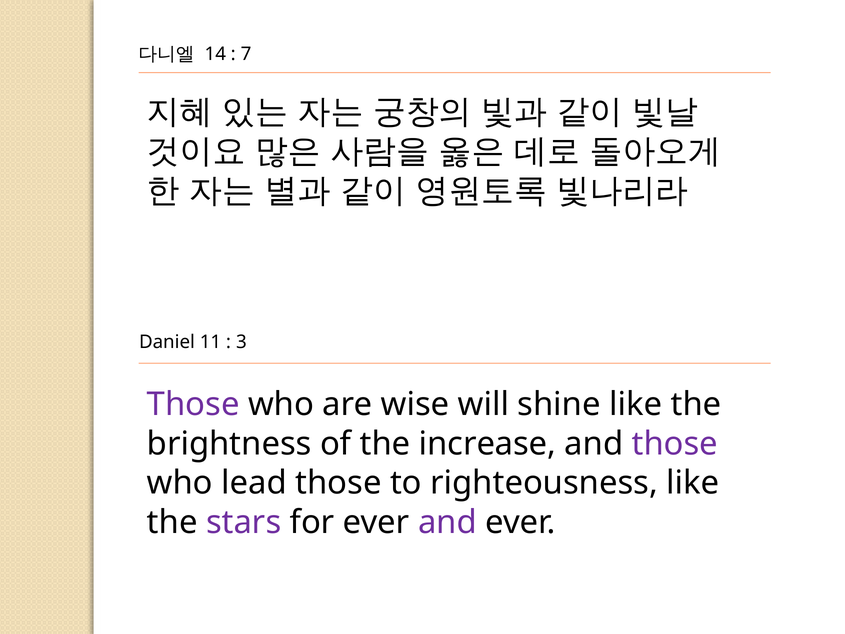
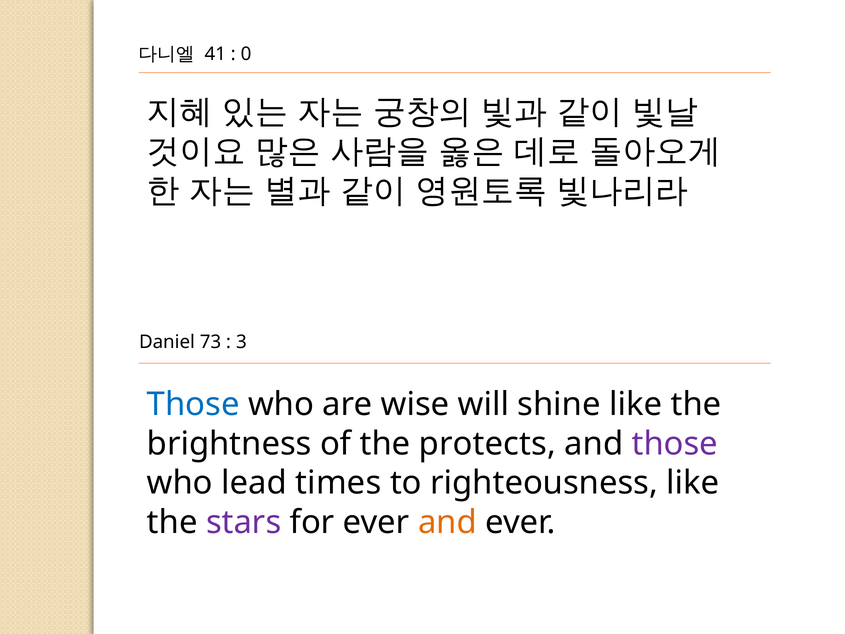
14: 14 -> 41
7: 7 -> 0
11: 11 -> 73
Those at (193, 404) colour: purple -> blue
increase: increase -> protects
lead those: those -> times
and at (447, 522) colour: purple -> orange
